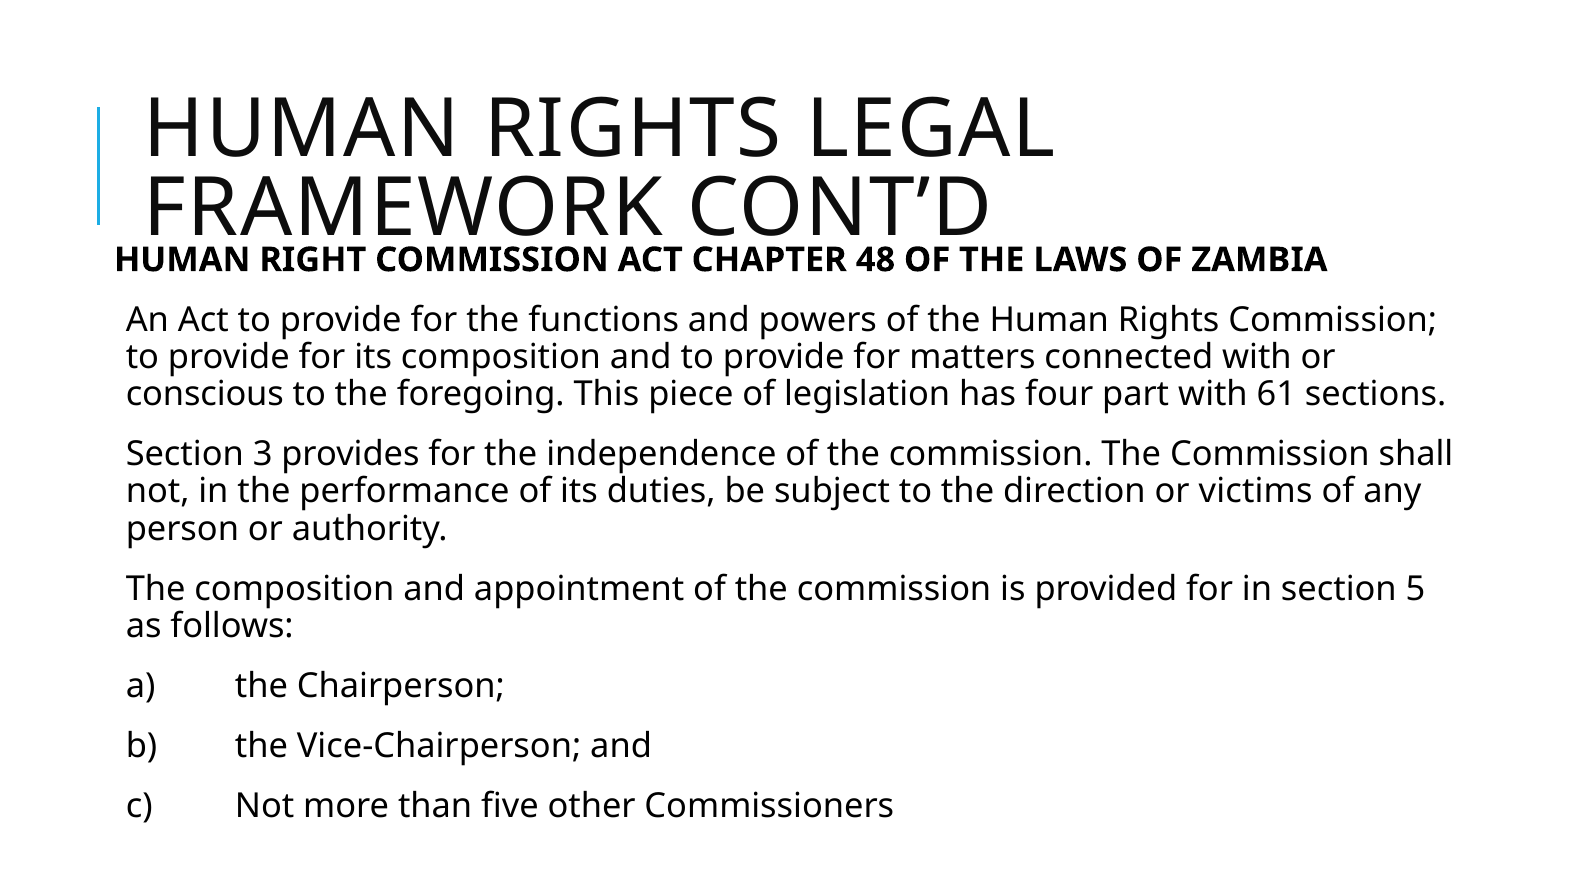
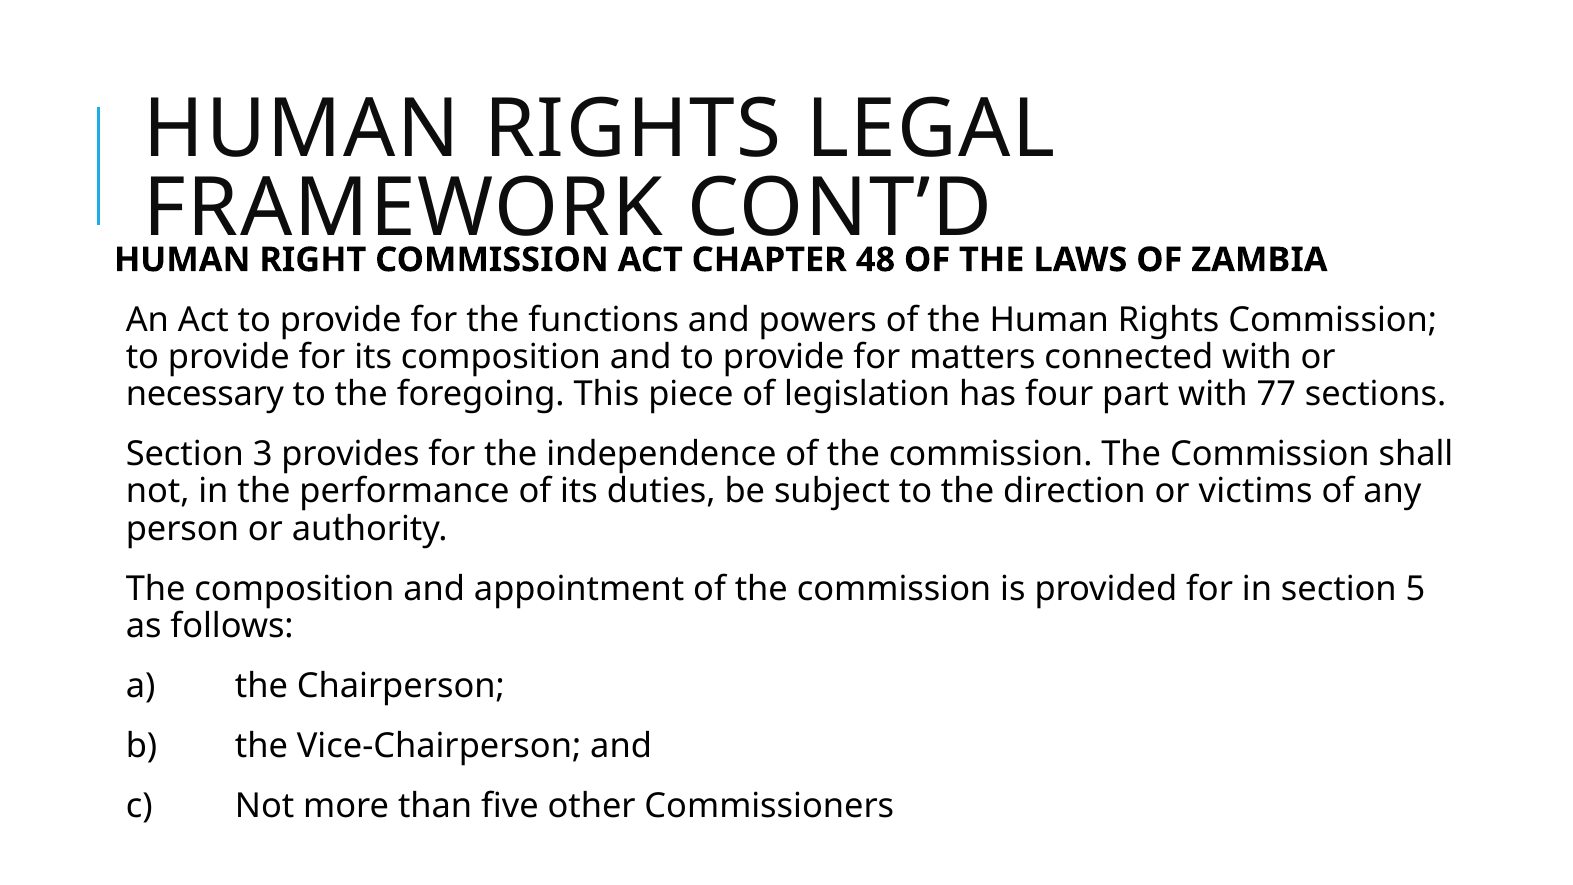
conscious: conscious -> necessary
61: 61 -> 77
